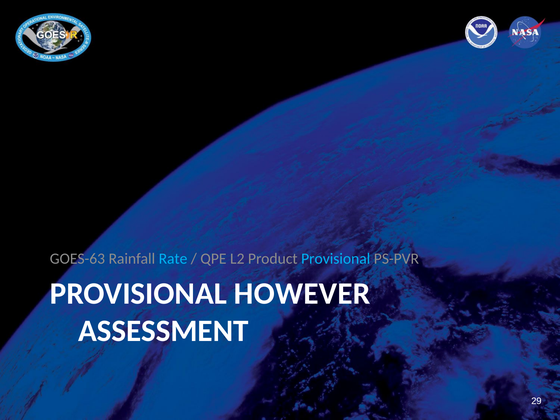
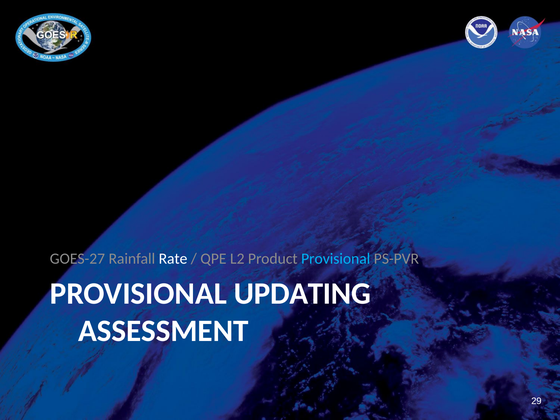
GOES-63: GOES-63 -> GOES-27
Rate colour: light blue -> white
HOWEVER: HOWEVER -> UPDATING
